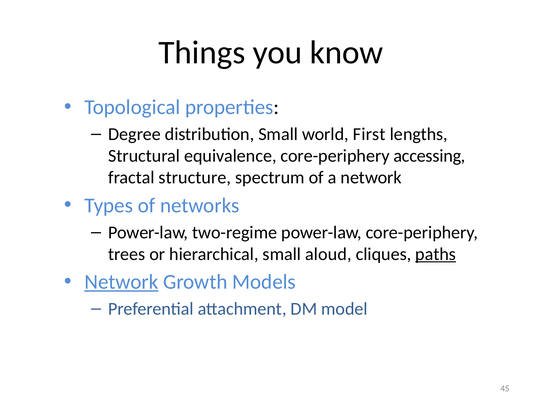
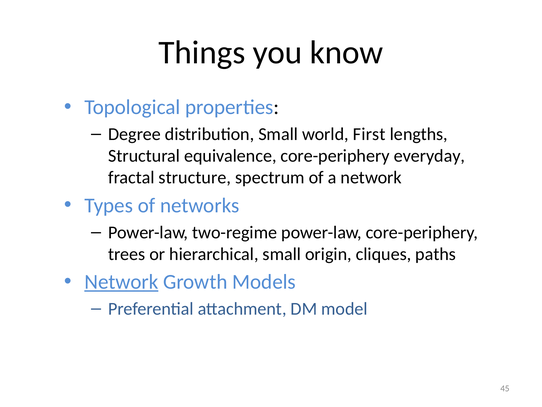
accessing: accessing -> everyday
aloud: aloud -> origin
paths underline: present -> none
